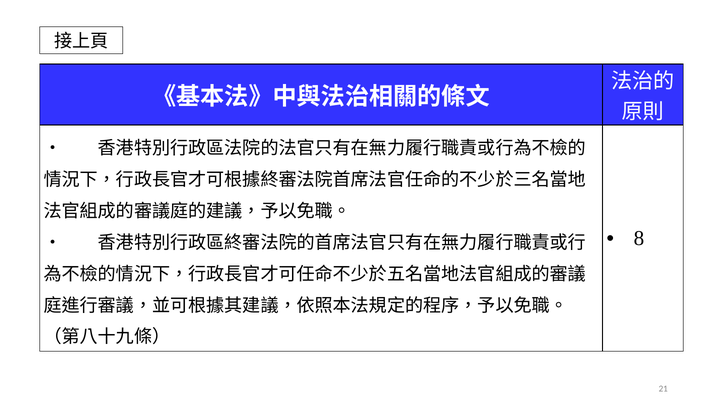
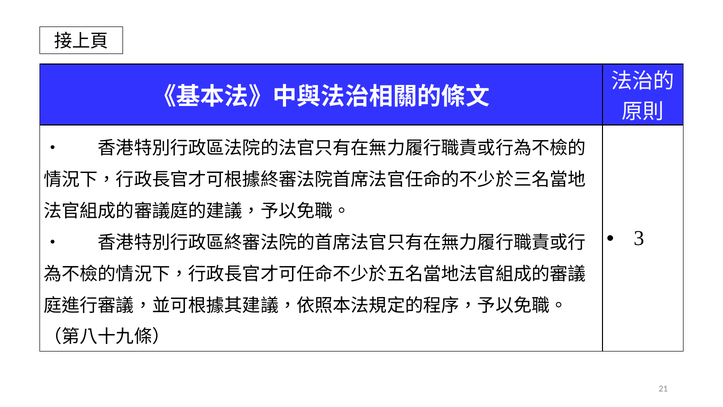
8: 8 -> 3
